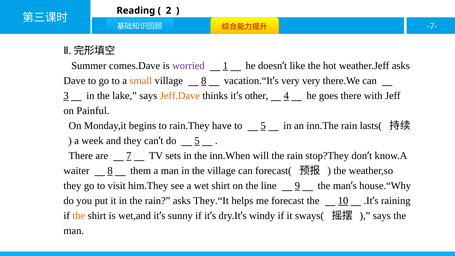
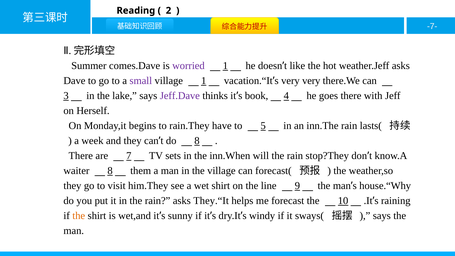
small colour: orange -> purple
village 8: 8 -> 1
Jeff.Dave colour: orange -> purple
other: other -> book
Painful: Painful -> Herself
do 5: 5 -> 8
